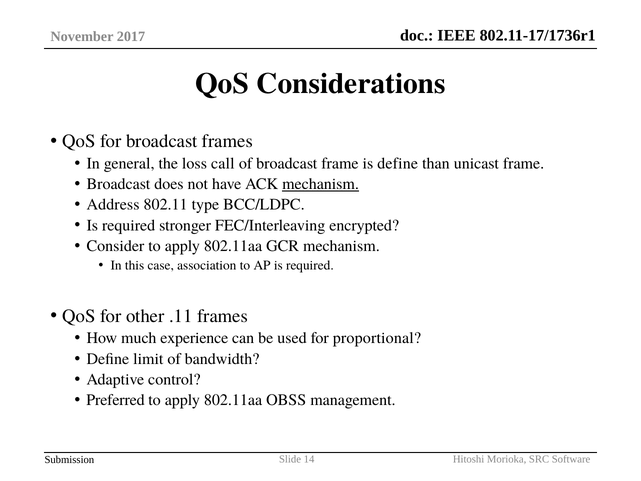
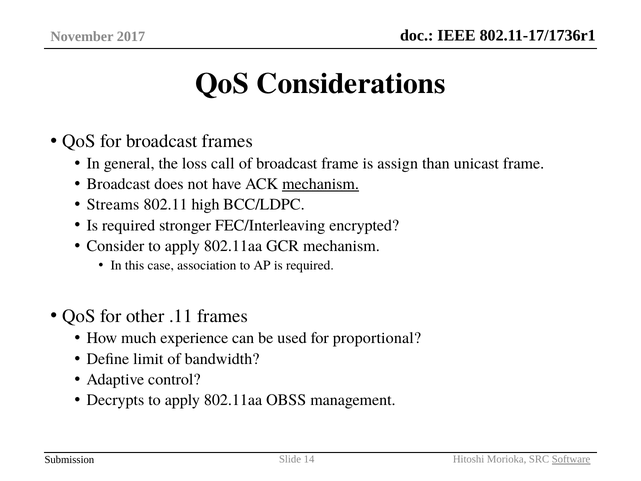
is define: define -> assign
Address: Address -> Streams
type: type -> high
Preferred: Preferred -> Decrypts
Software underline: none -> present
